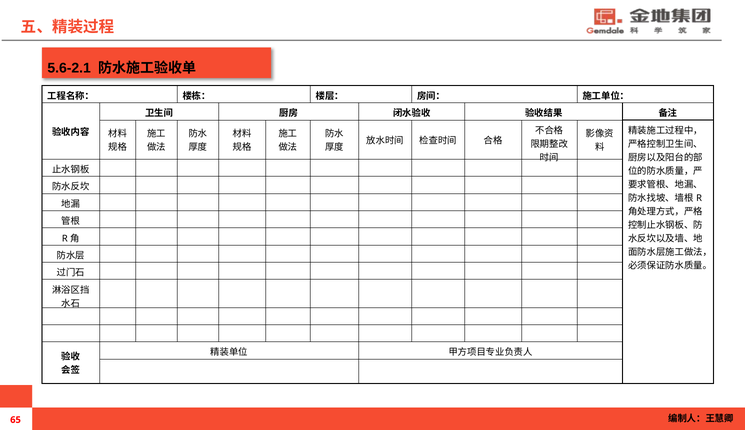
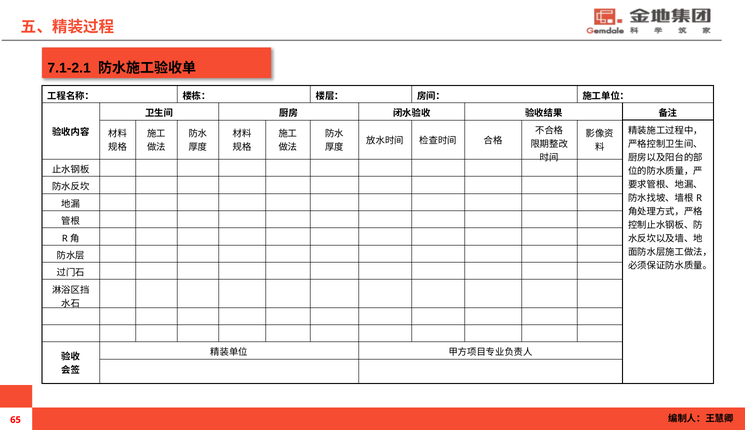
5.6-2.1: 5.6-2.1 -> 7.1-2.1
